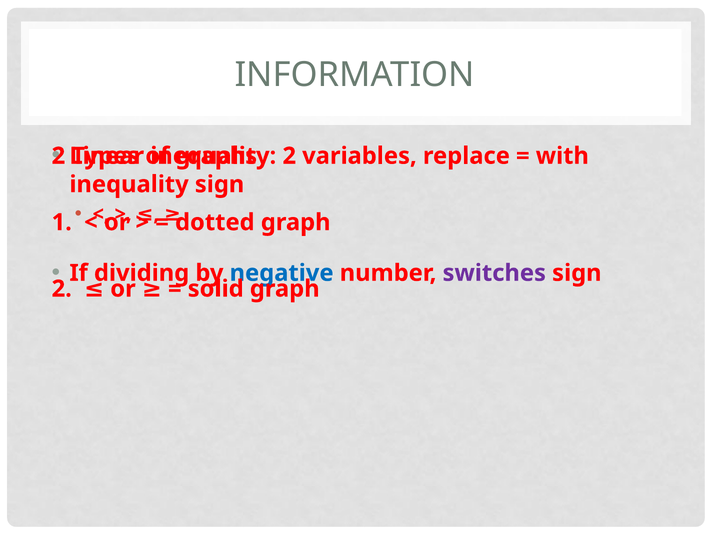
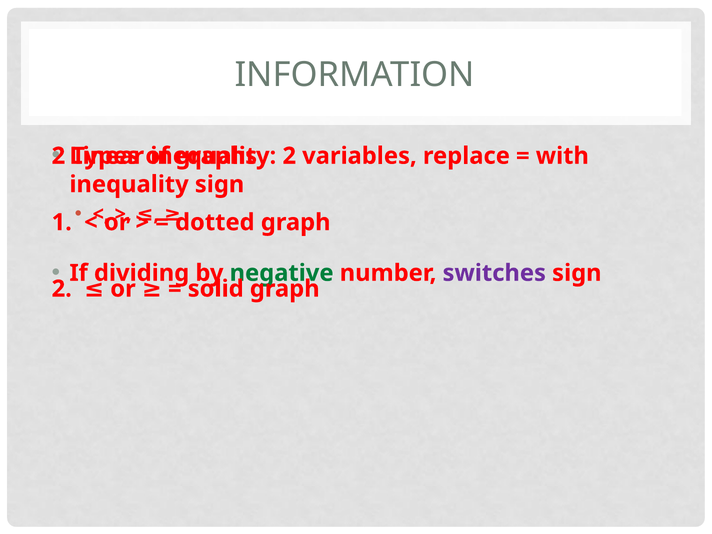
negative colour: blue -> green
